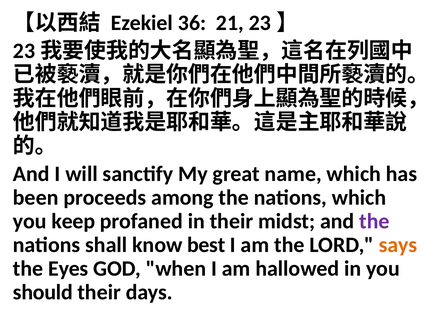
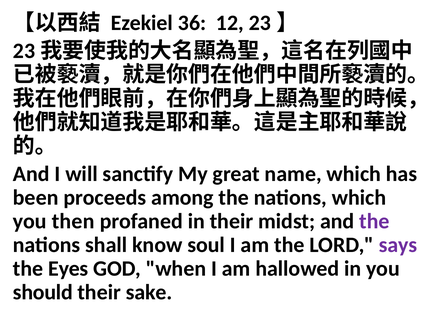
21: 21 -> 12
keep: keep -> then
best: best -> soul
says colour: orange -> purple
days: days -> sake
